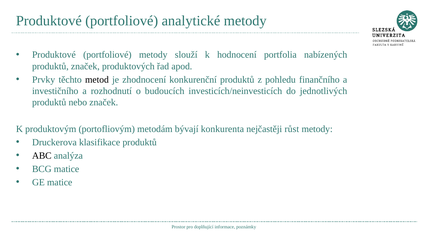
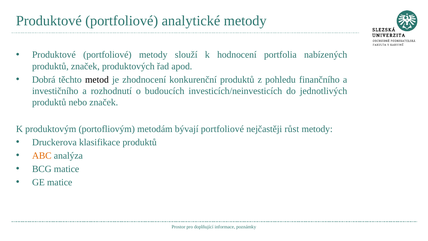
Prvky: Prvky -> Dobrá
bývají konkurenta: konkurenta -> portfoliové
ABC colour: black -> orange
